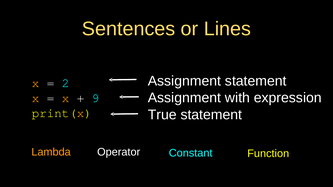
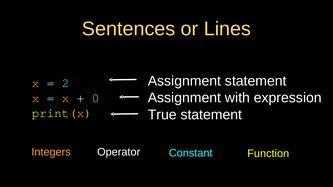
9: 9 -> 0
Lambda: Lambda -> Integers
